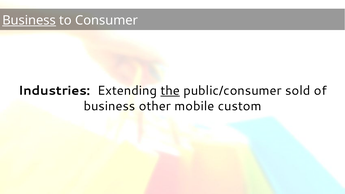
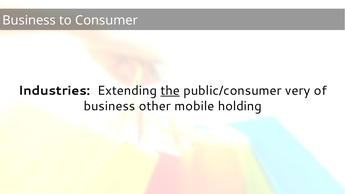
Business at (29, 20) underline: present -> none
sold: sold -> very
custom: custom -> holding
